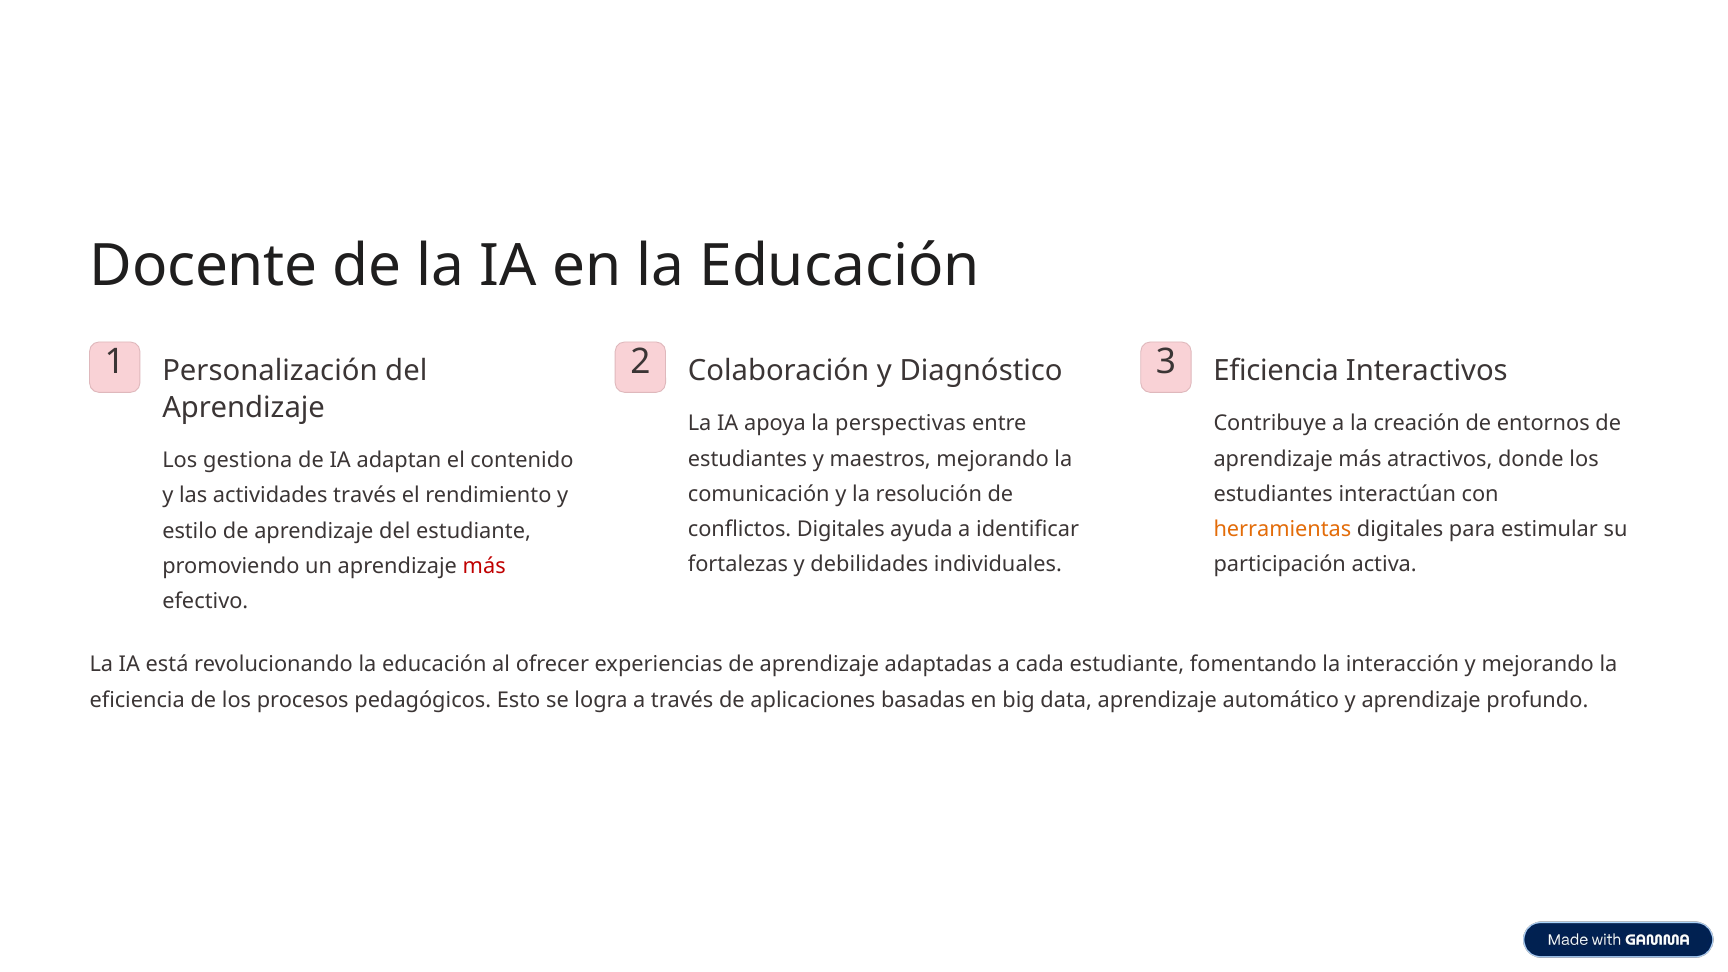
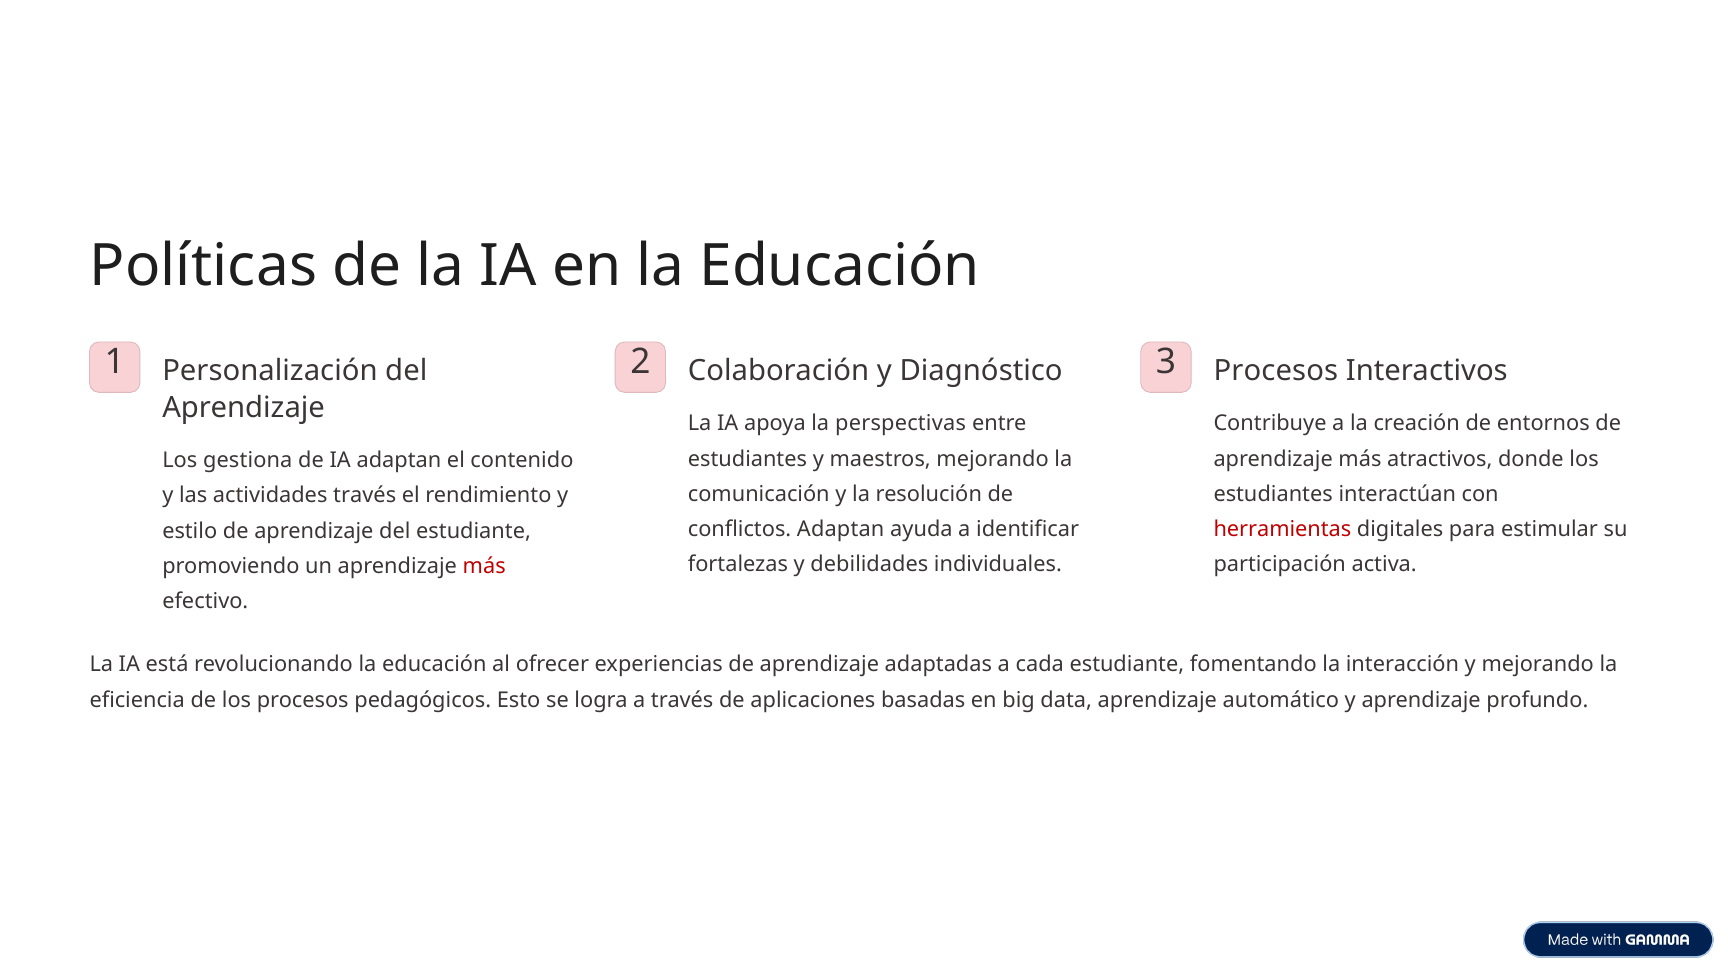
Docente: Docente -> Políticas
3 Eficiencia: Eficiencia -> Procesos
conflictos Digitales: Digitales -> Adaptan
herramientas colour: orange -> red
